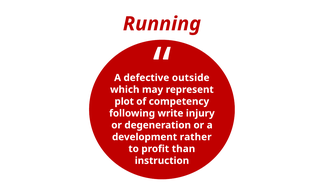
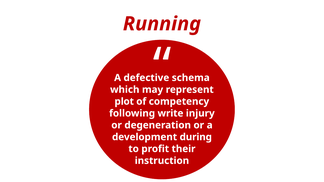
outside: outside -> schema
rather: rather -> during
than: than -> their
